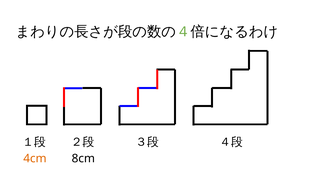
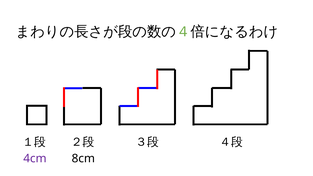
4cm colour: orange -> purple
